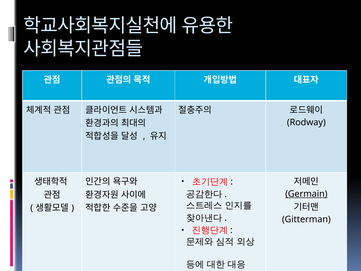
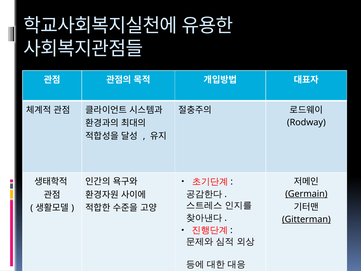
Gitterman underline: none -> present
